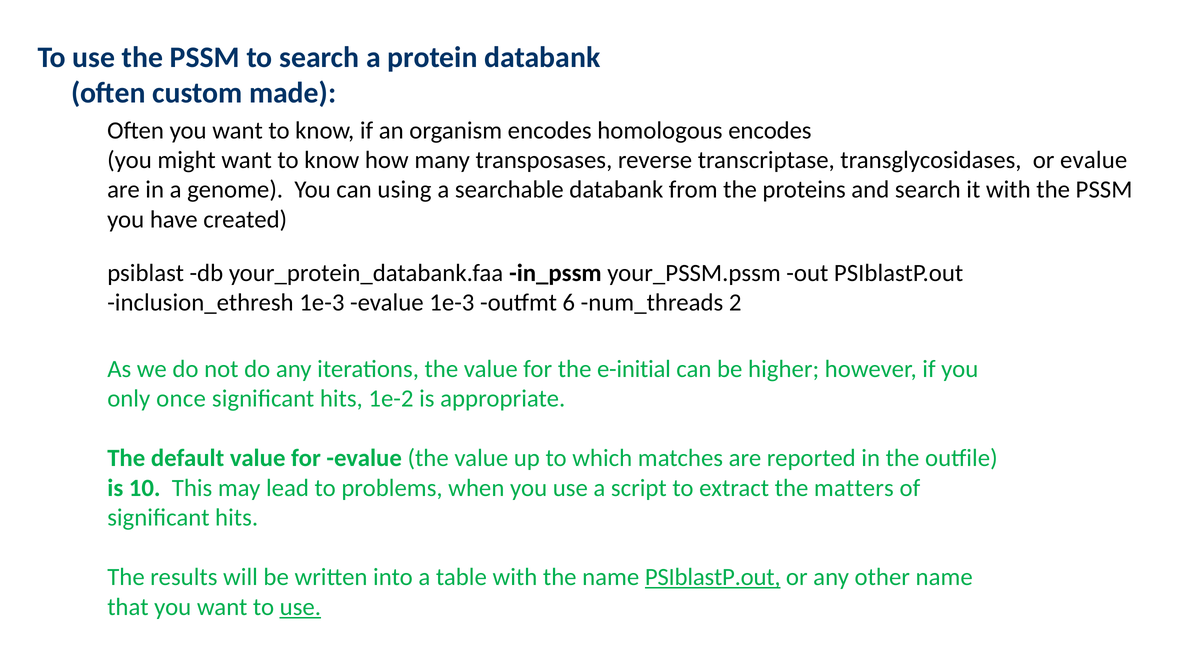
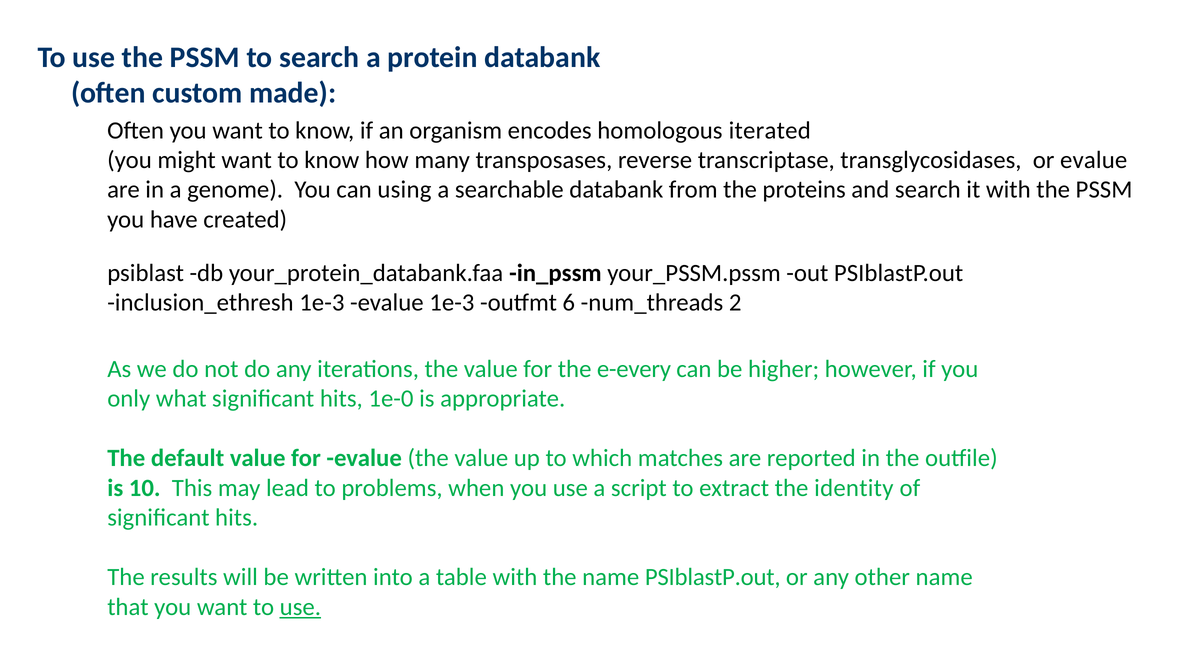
homologous encodes: encodes -> iterated
e-initial: e-initial -> e-every
once: once -> what
1e-2: 1e-2 -> 1e-0
matters: matters -> identity
PSIblastP.out at (713, 577) underline: present -> none
